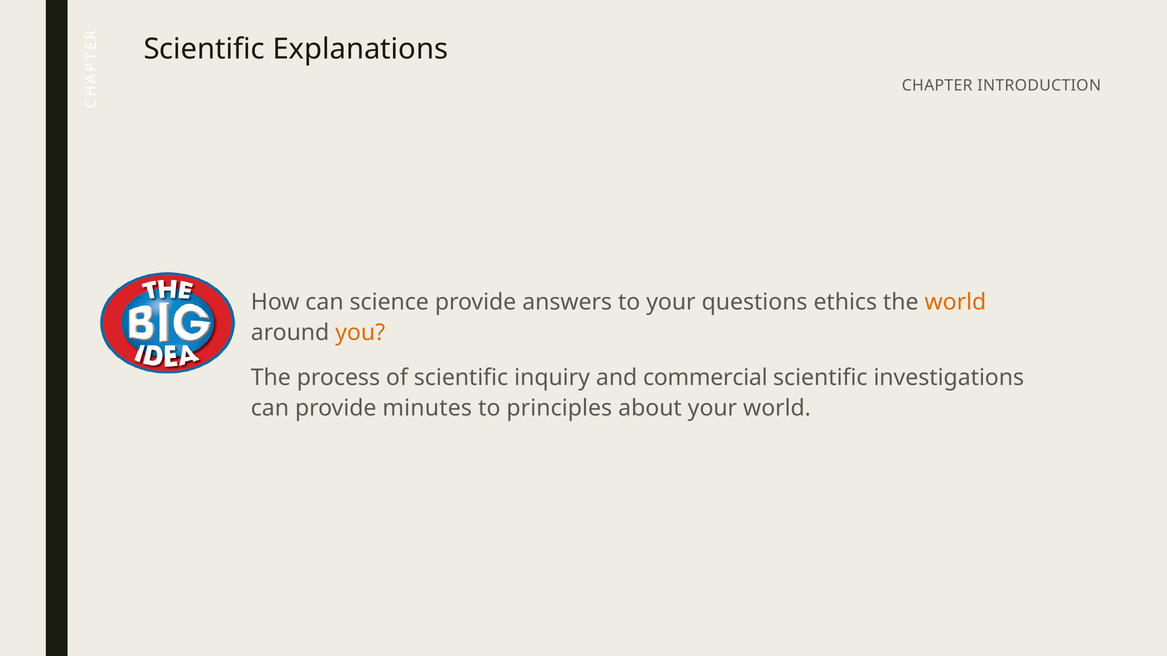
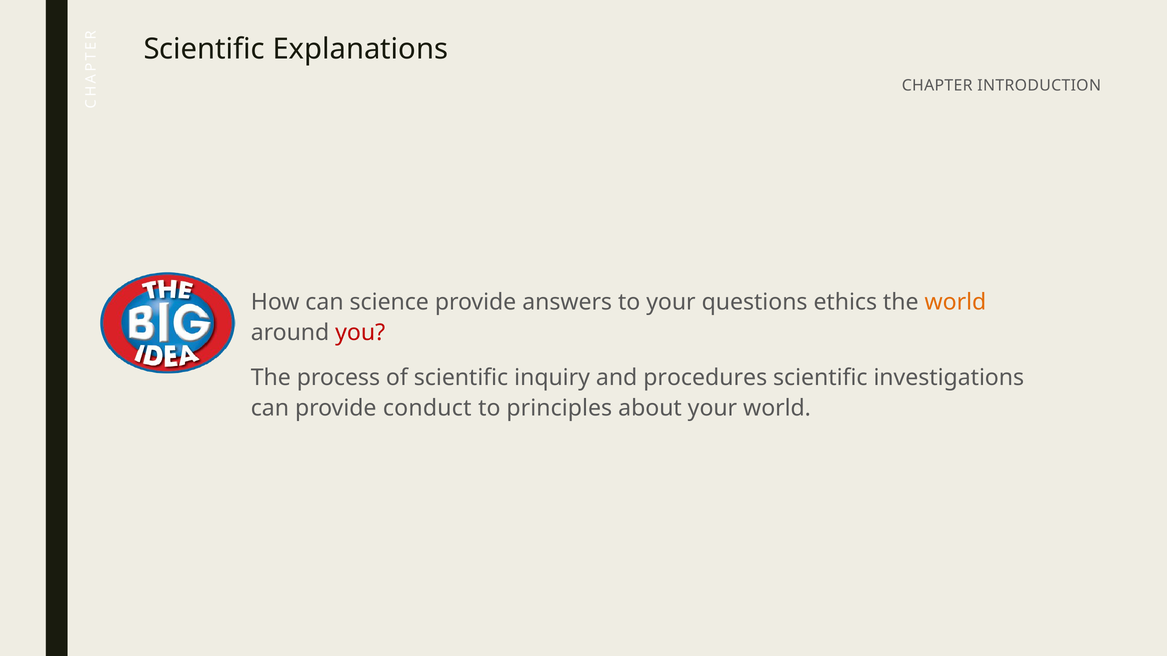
you colour: orange -> red
commercial: commercial -> procedures
minutes: minutes -> conduct
